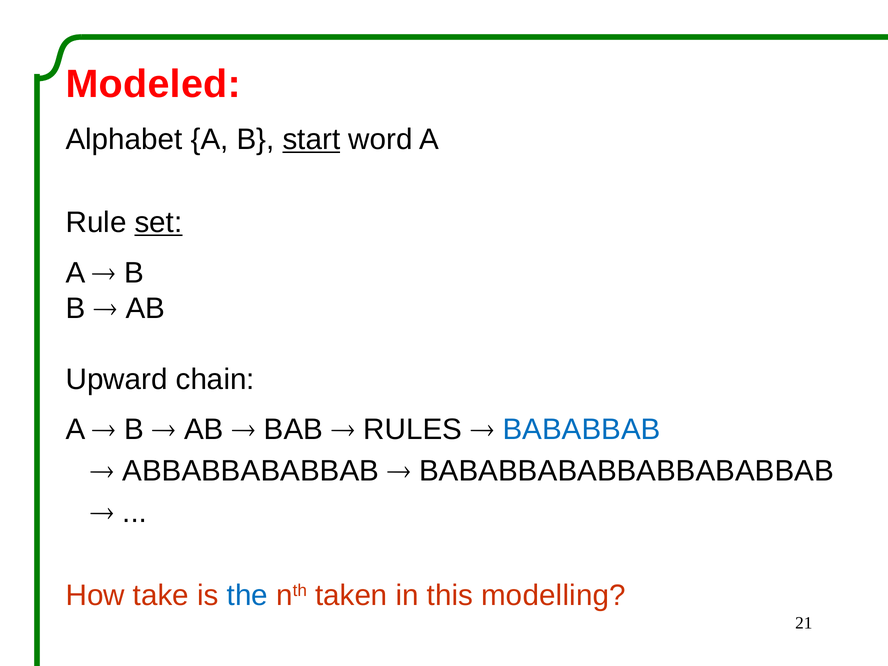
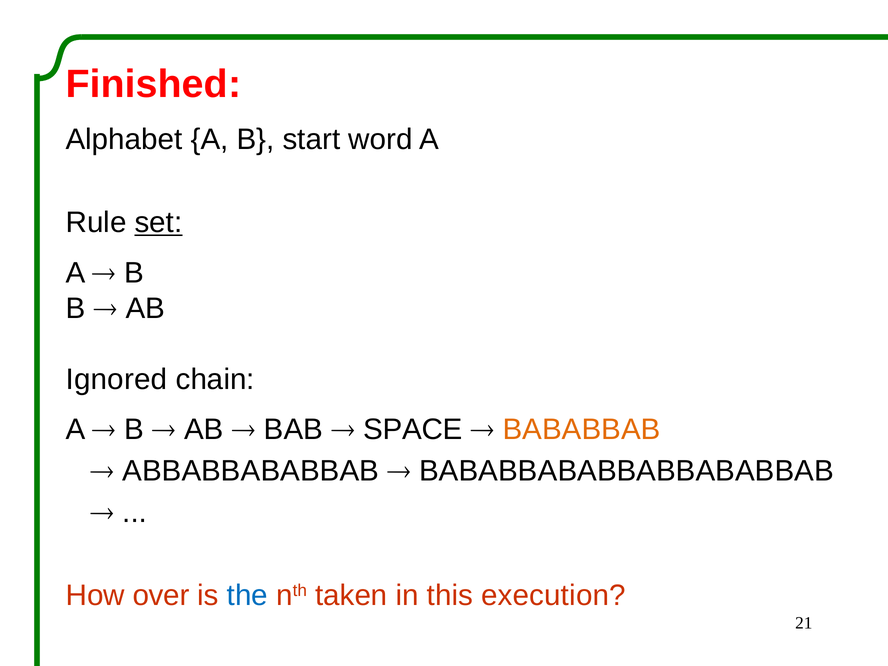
Modeled: Modeled -> Finished
start underline: present -> none
Upward: Upward -> Ignored
RULES: RULES -> SPACE
BABABBAB colour: blue -> orange
take: take -> over
modelling: modelling -> execution
